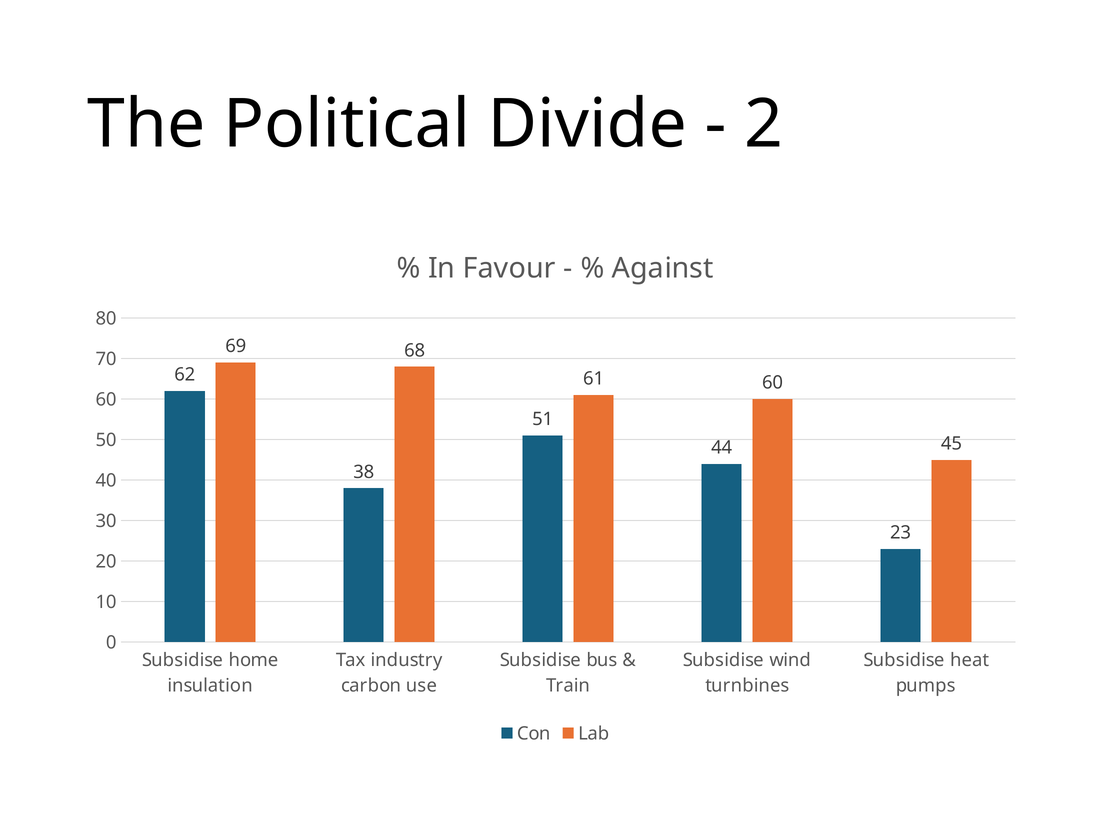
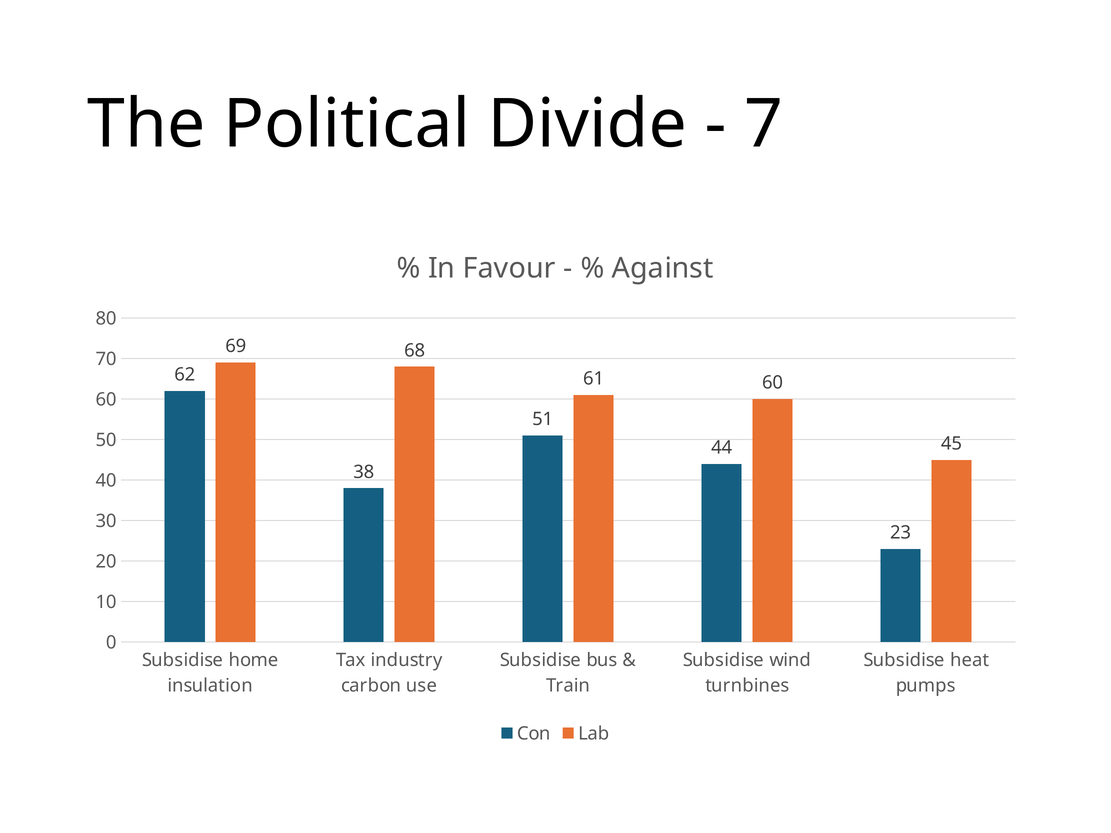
2: 2 -> 7
